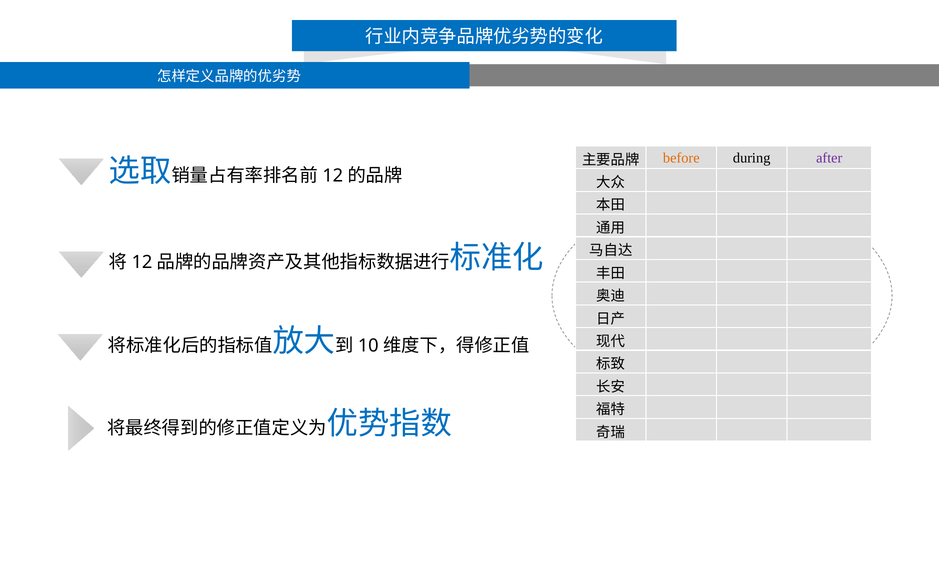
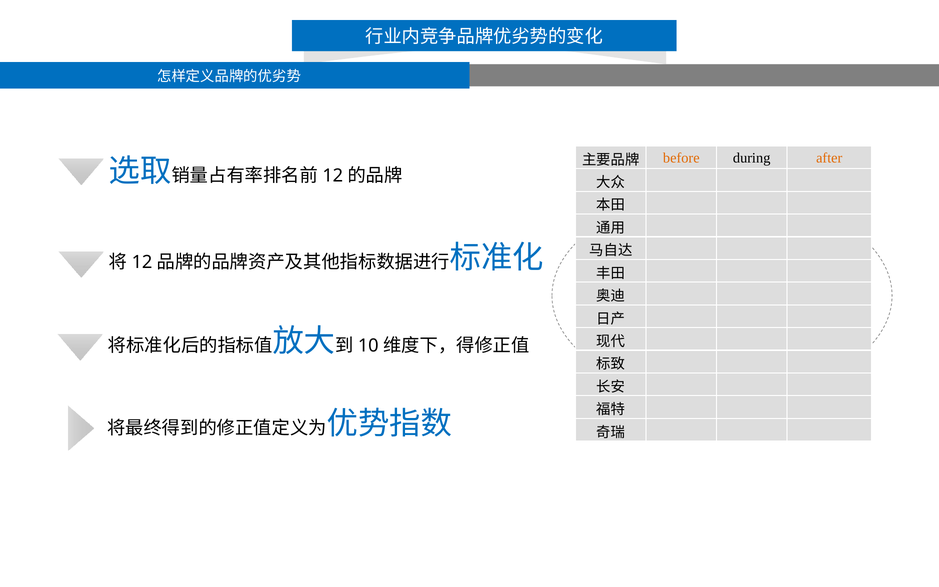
after colour: purple -> orange
